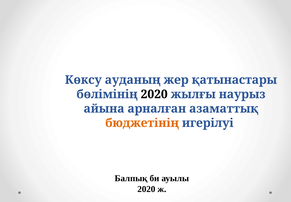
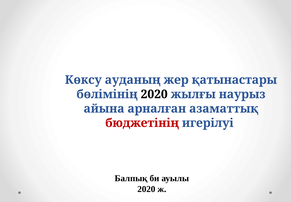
бюджетінің colour: orange -> red
